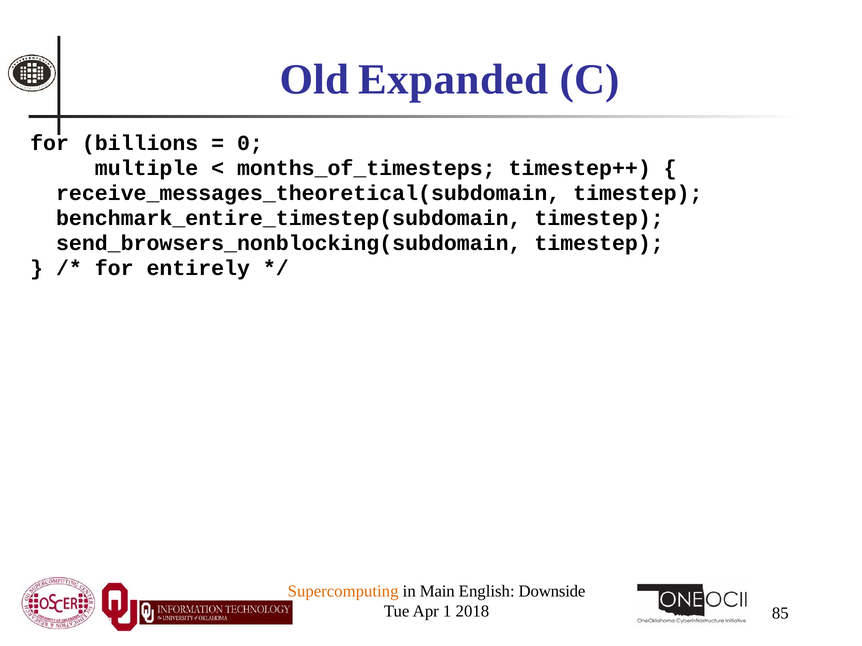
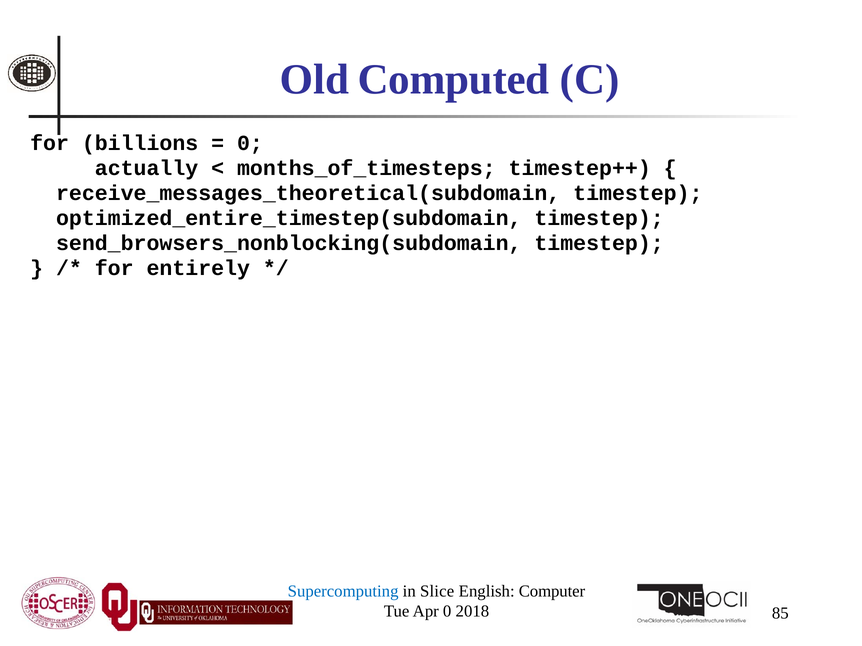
Expanded: Expanded -> Computed
multiple: multiple -> actually
benchmark_entire_timestep(subdomain: benchmark_entire_timestep(subdomain -> optimized_entire_timestep(subdomain
Supercomputing colour: orange -> blue
Main: Main -> Slice
Downside: Downside -> Computer
Apr 1: 1 -> 0
